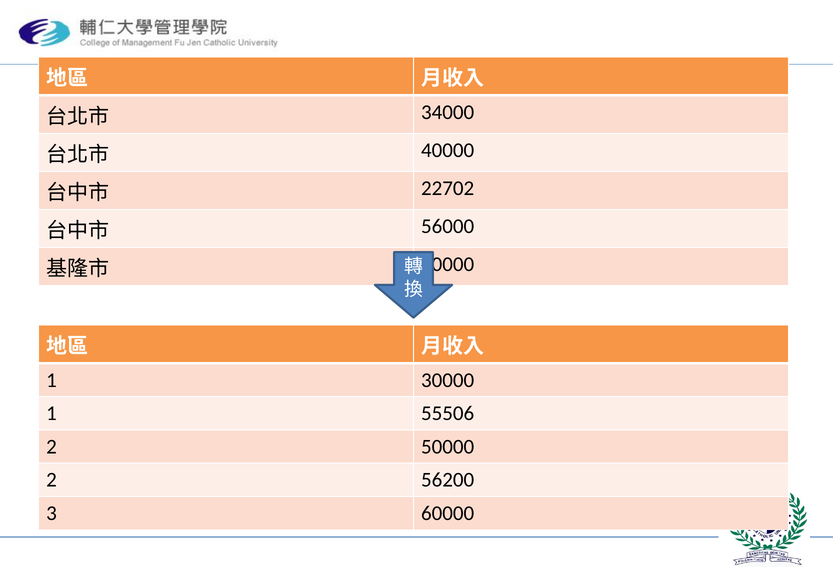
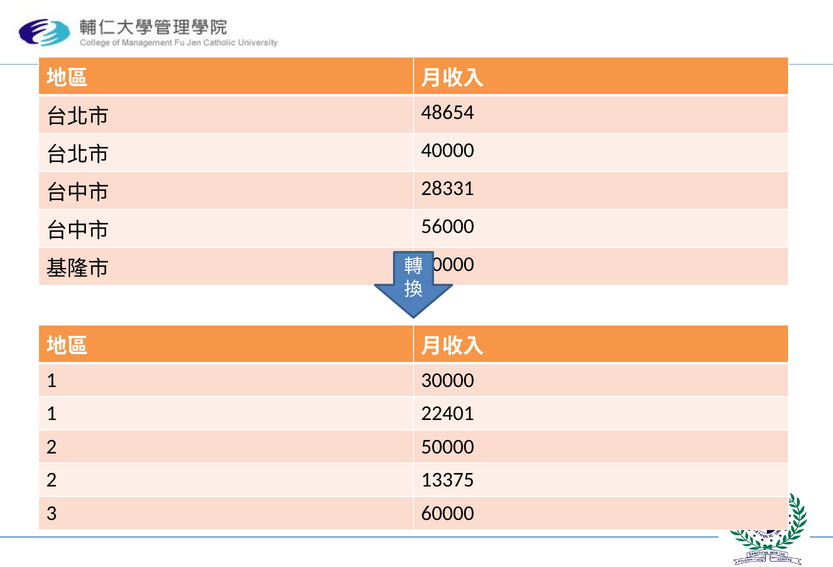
34000: 34000 -> 48654
22702: 22702 -> 28331
55506: 55506 -> 22401
56200: 56200 -> 13375
